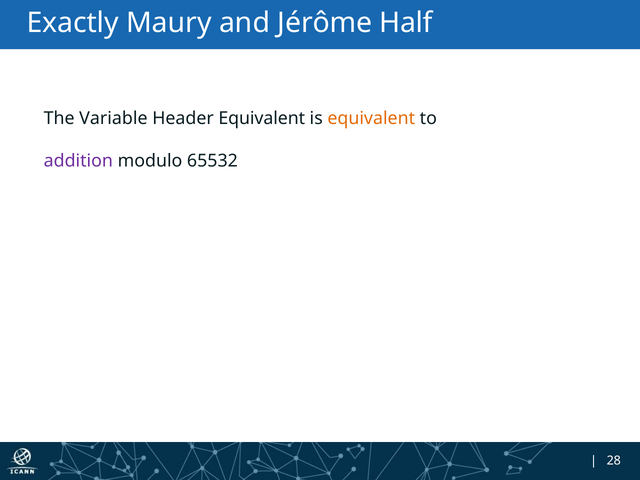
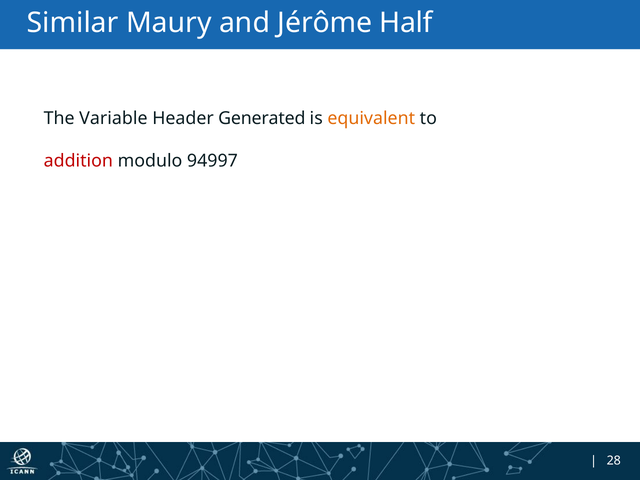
Exactly: Exactly -> Similar
Header Equivalent: Equivalent -> Generated
addition colour: purple -> red
65532: 65532 -> 94997
